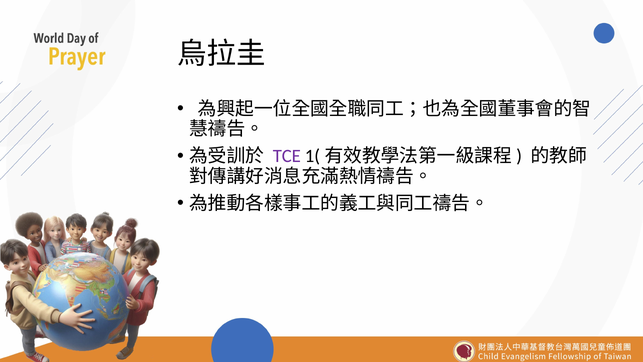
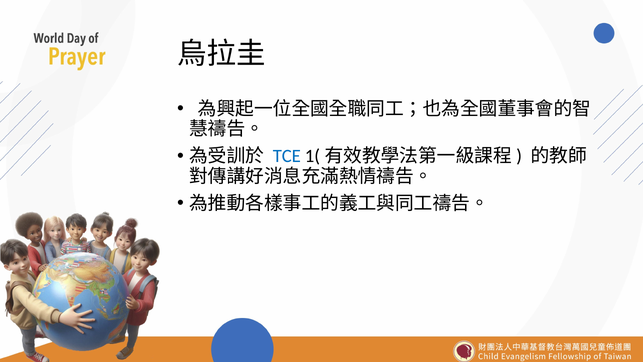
TCE colour: purple -> blue
